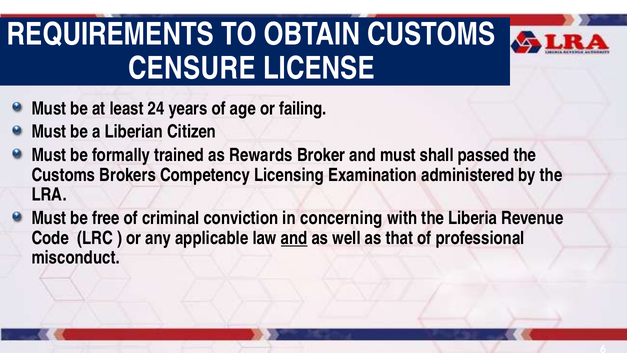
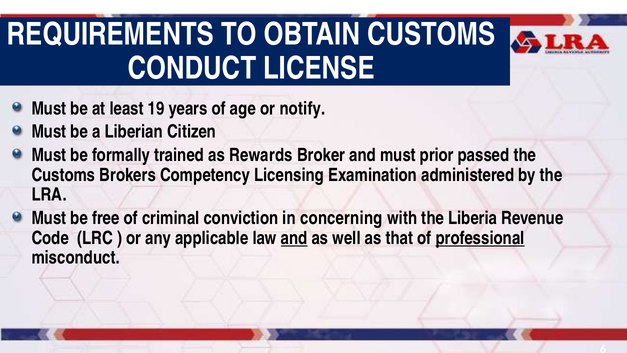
CENSURE: CENSURE -> CONDUCT
24: 24 -> 19
failing: failing -> notify
shall: shall -> prior
professional underline: none -> present
